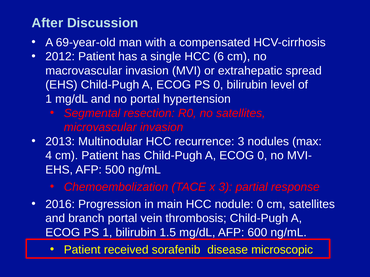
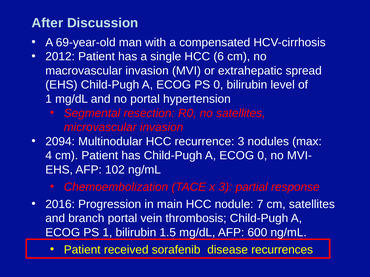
2013: 2013 -> 2094
500: 500 -> 102
nodule 0: 0 -> 7
microscopic: microscopic -> recurrences
